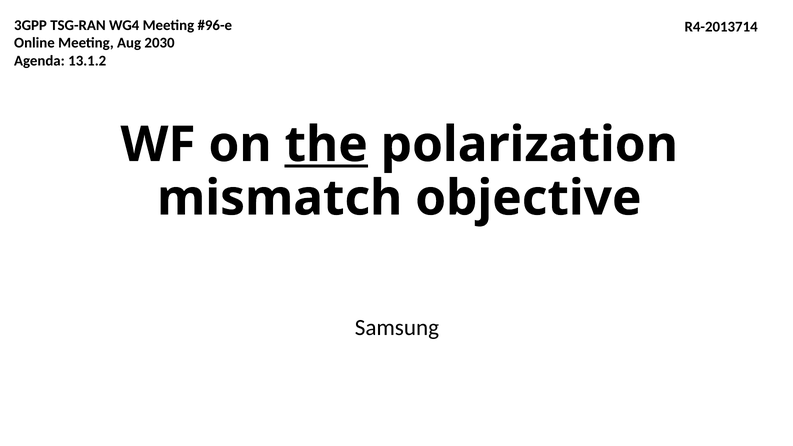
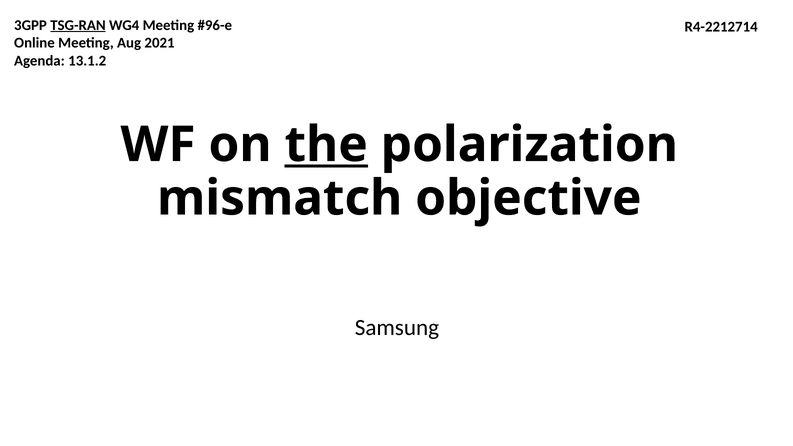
TSG-RAN underline: none -> present
R4-2013714: R4-2013714 -> R4-2212714
2030: 2030 -> 2021
